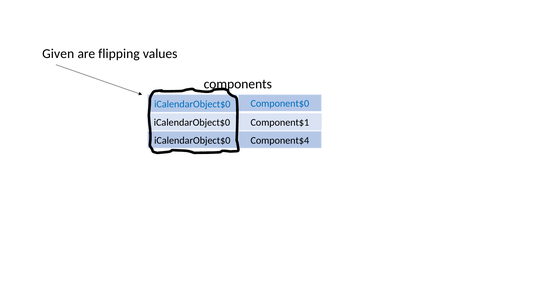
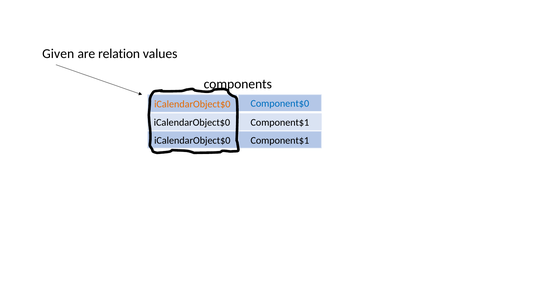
flipping: flipping -> relation
iCalendarObject$0 at (192, 104) colour: blue -> orange
Component$4 at (280, 140): Component$4 -> Component$1
